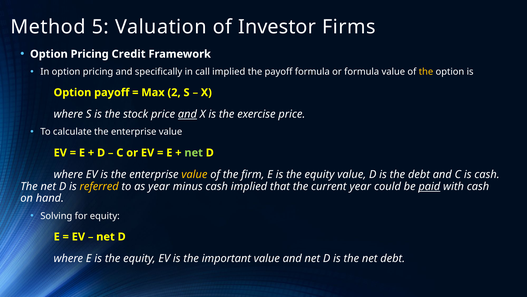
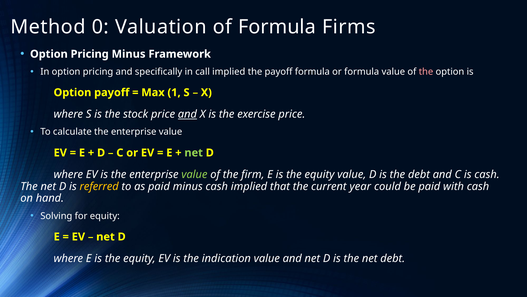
5: 5 -> 0
of Investor: Investor -> Formula
Pricing Credit: Credit -> Minus
the at (426, 72) colour: yellow -> pink
2: 2 -> 1
value at (194, 174) colour: yellow -> light green
as year: year -> paid
paid at (429, 186) underline: present -> none
important: important -> indication
